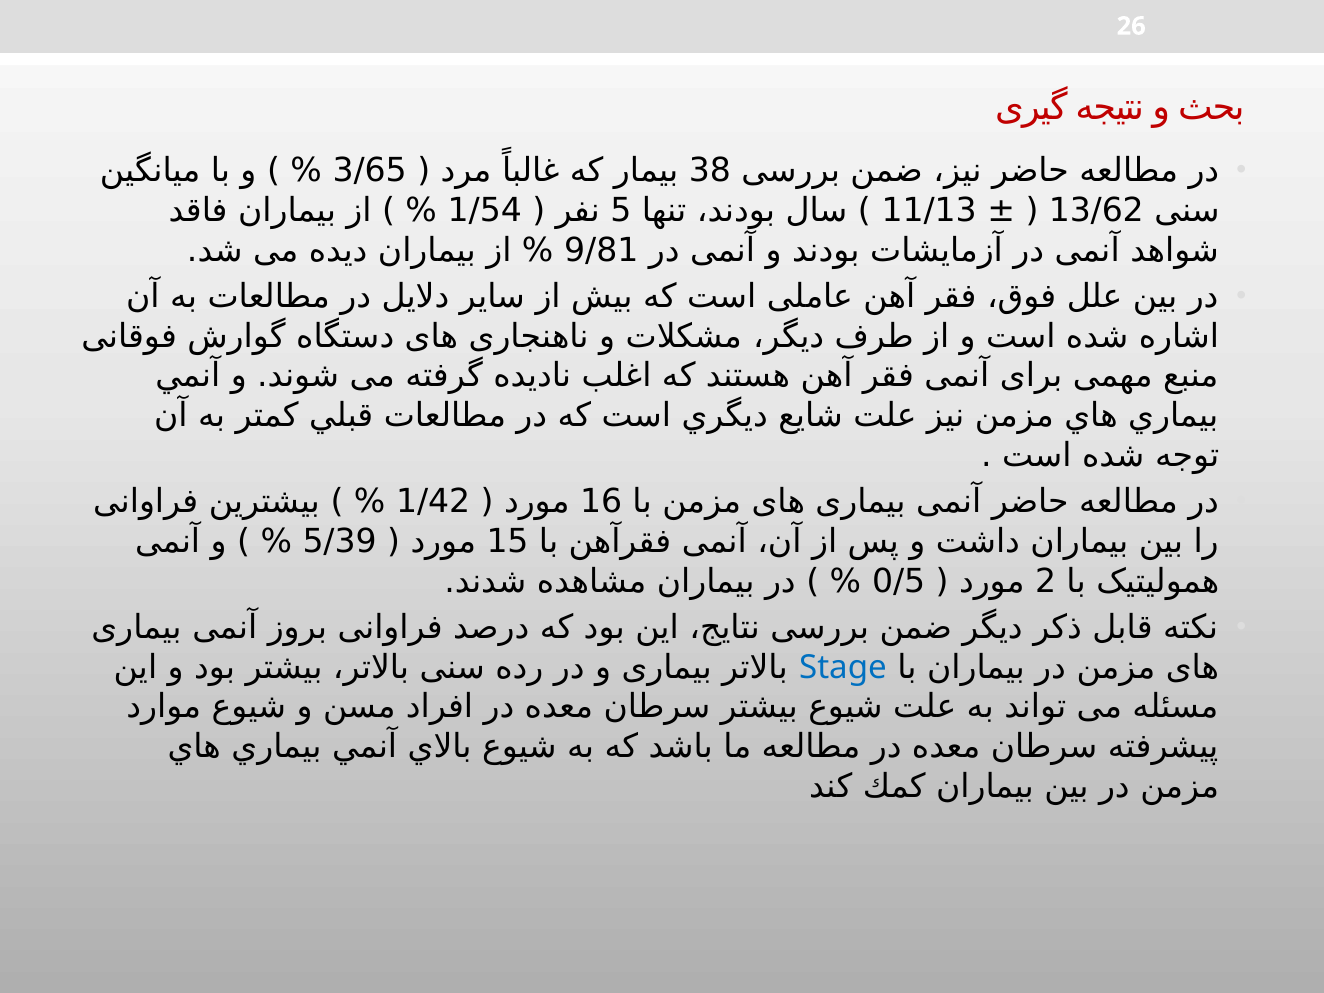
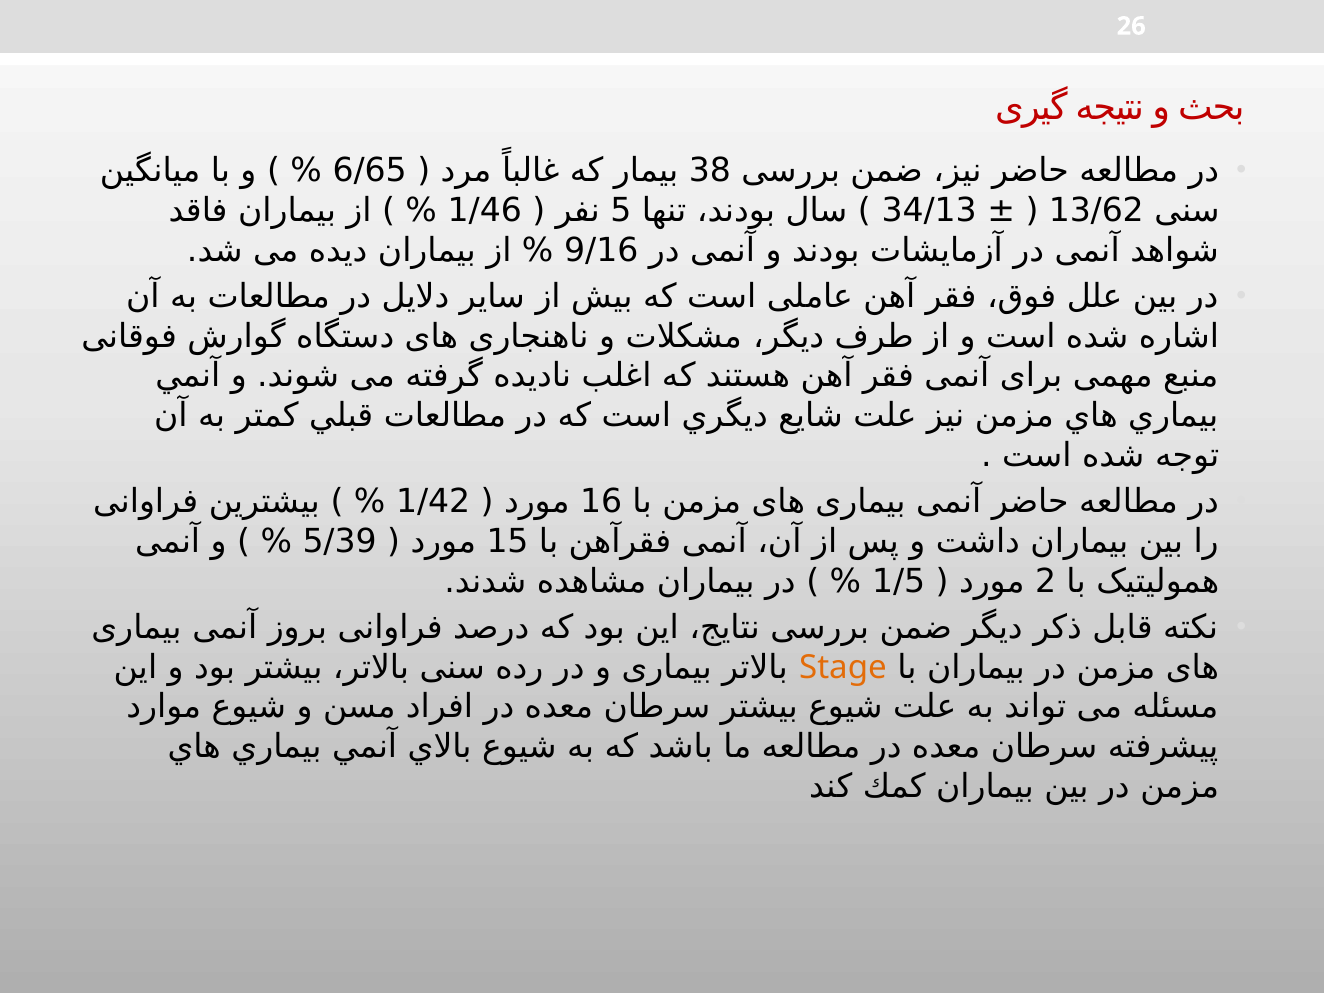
3/65: 3/65 -> 6/65
1/54: 1/54 -> 1/46
11/13: 11/13 -> 34/13
9/81: 9/81 -> 9/16
0/5: 0/5 -> 1/5
Stage colour: blue -> orange
